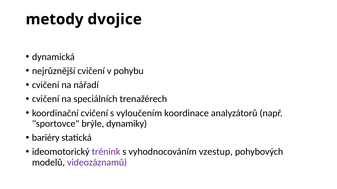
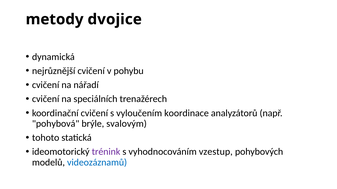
sportovce: sportovce -> pohybová
dynamiky: dynamiky -> svalovým
bariéry: bariéry -> tohoto
videozáznamů colour: purple -> blue
